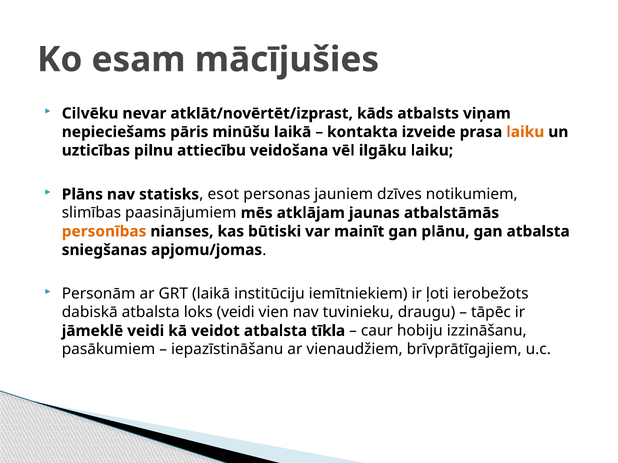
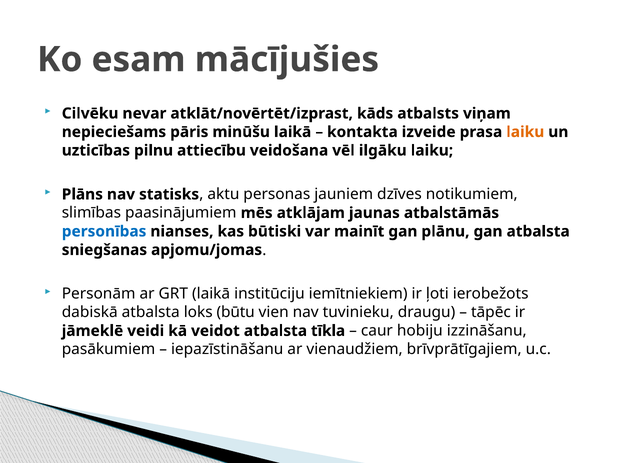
esot: esot -> aktu
personības colour: orange -> blue
loks veidi: veidi -> būtu
